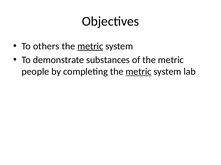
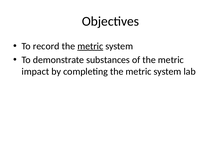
others: others -> record
people: people -> impact
metric at (139, 72) underline: present -> none
